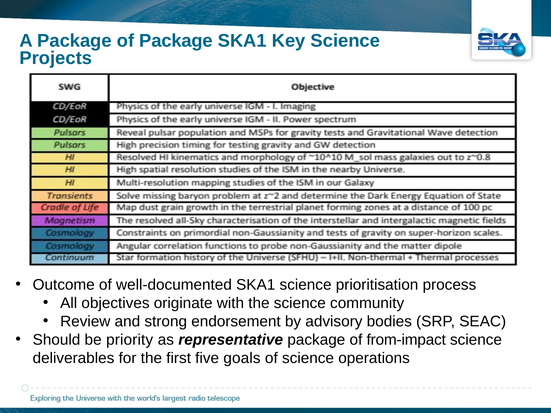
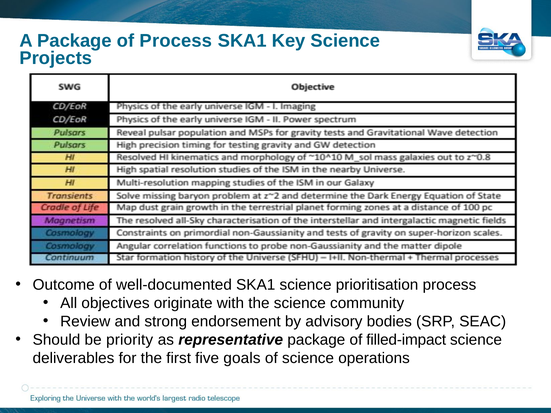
of Package: Package -> Process
from-impact: from-impact -> filled-impact
